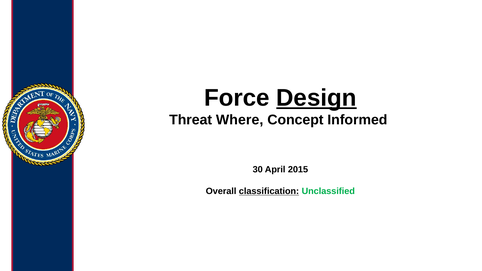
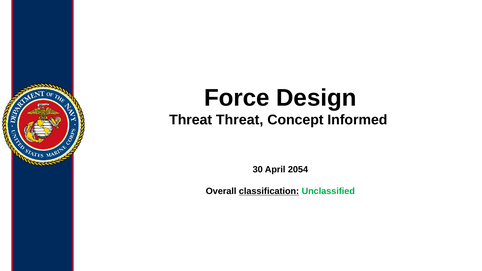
Design underline: present -> none
Threat Where: Where -> Threat
2015: 2015 -> 2054
